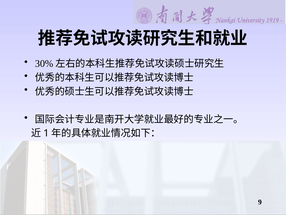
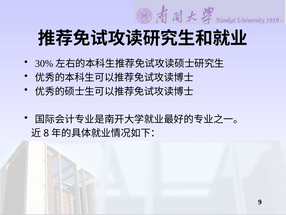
1: 1 -> 8
